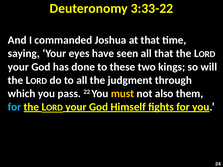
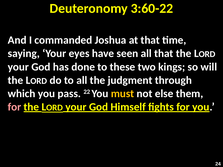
3:33-22: 3:33-22 -> 3:60-22
also: also -> else
for at (14, 107) colour: light blue -> pink
